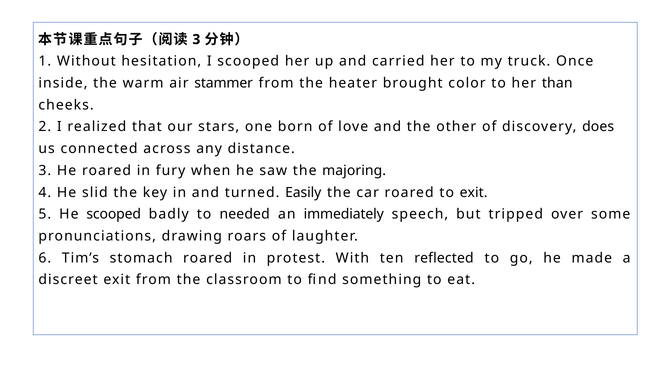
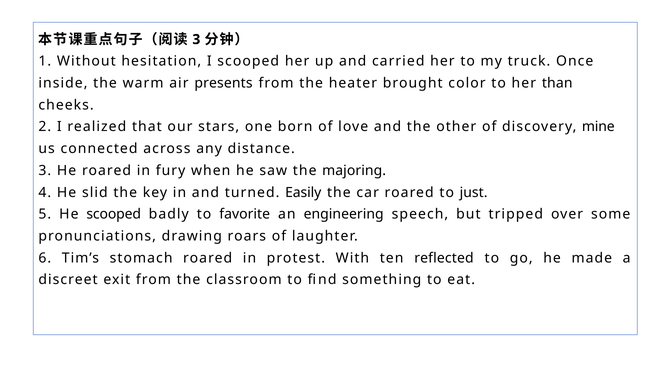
stammer: stammer -> presents
does: does -> mine
to exit: exit -> just
needed: needed -> favorite
immediately: immediately -> engineering
